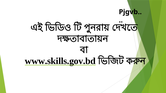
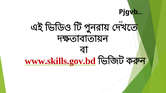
www.skills.gov.bd colour: black -> red
